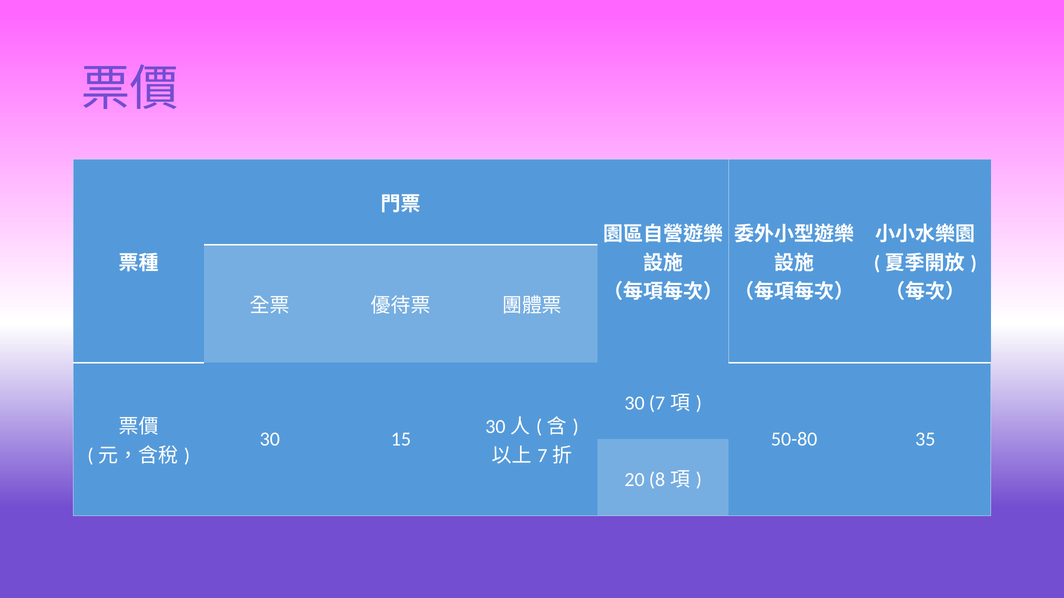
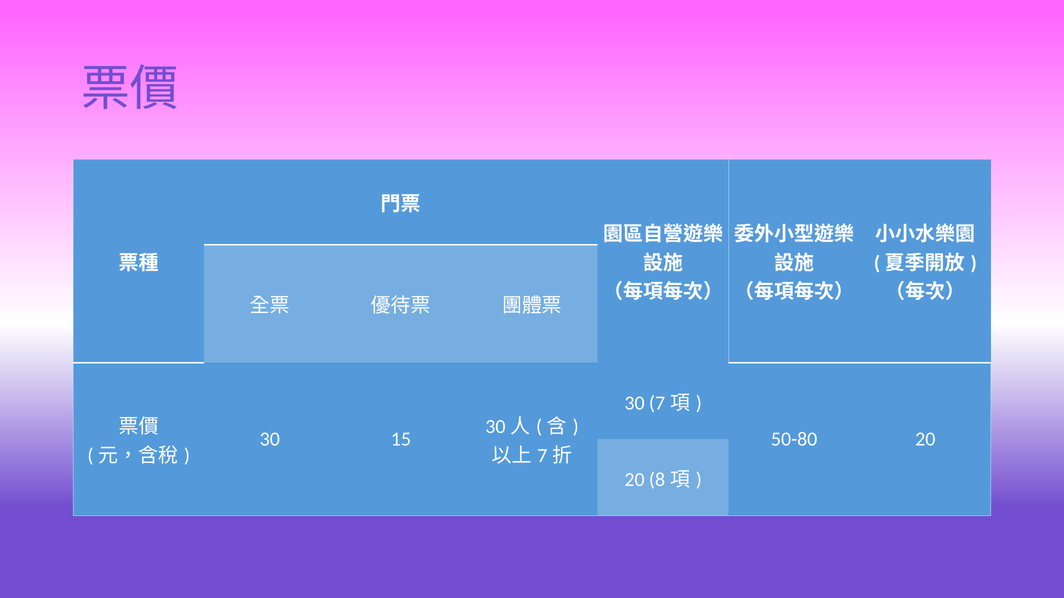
50-80 35: 35 -> 20
